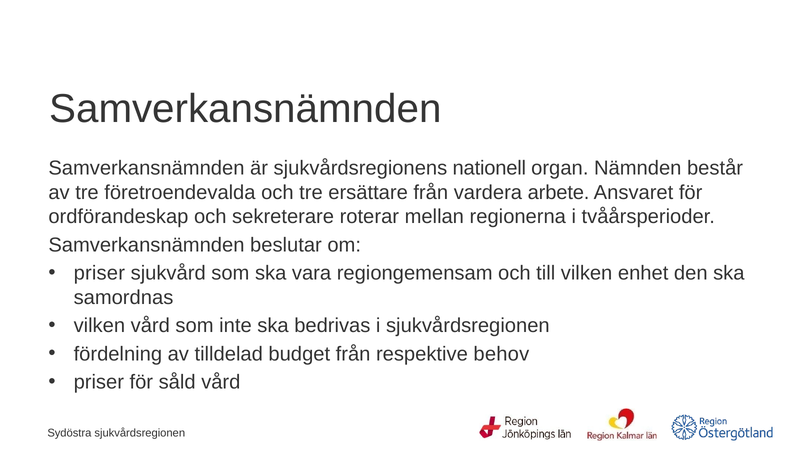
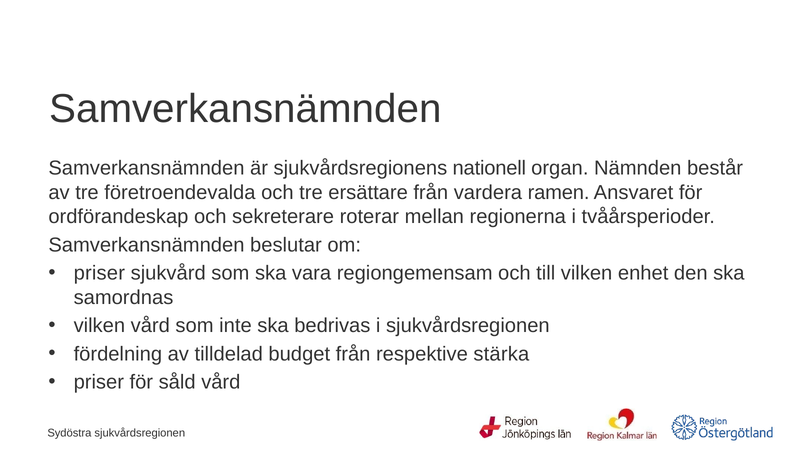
arbete: arbete -> ramen
behov: behov -> stärka
